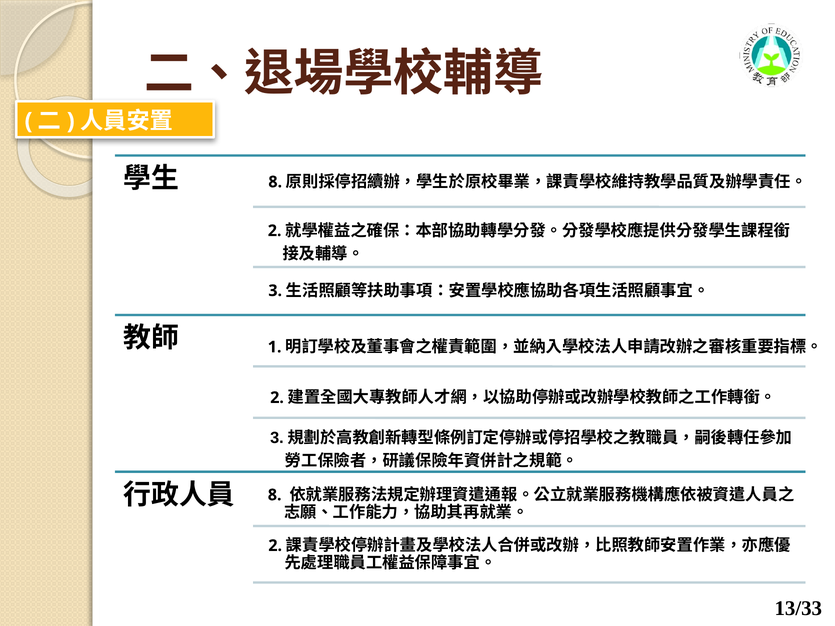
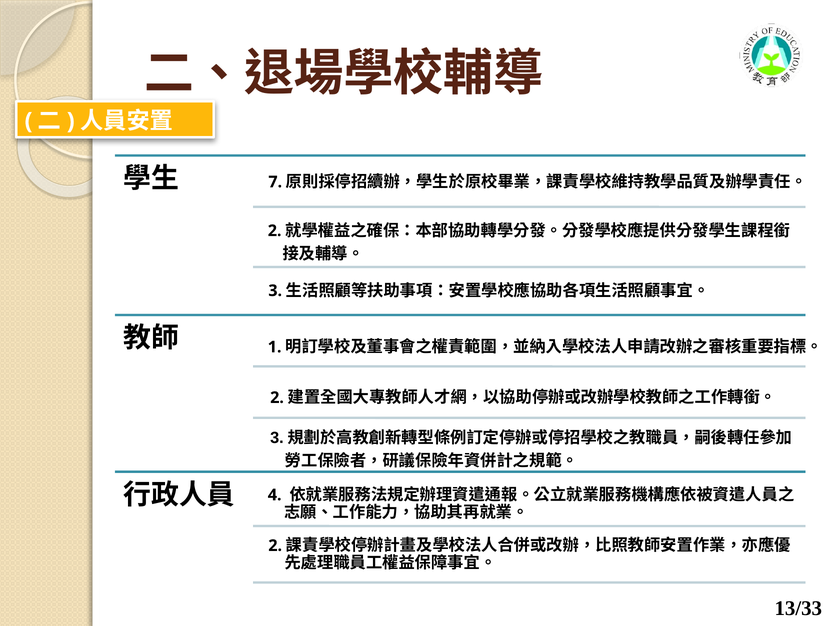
8 at (275, 182): 8 -> 7
8 at (275, 495): 8 -> 4
